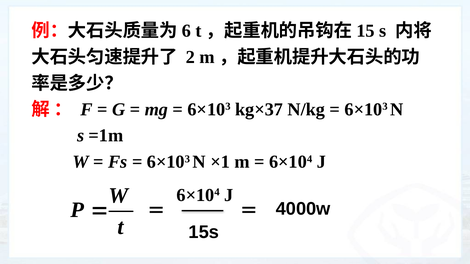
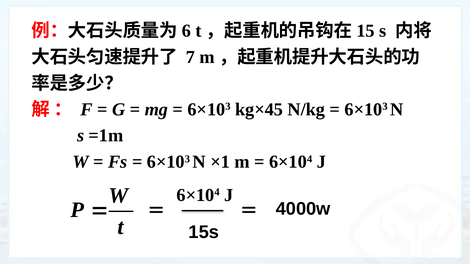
2: 2 -> 7
kg×37: kg×37 -> kg×45
